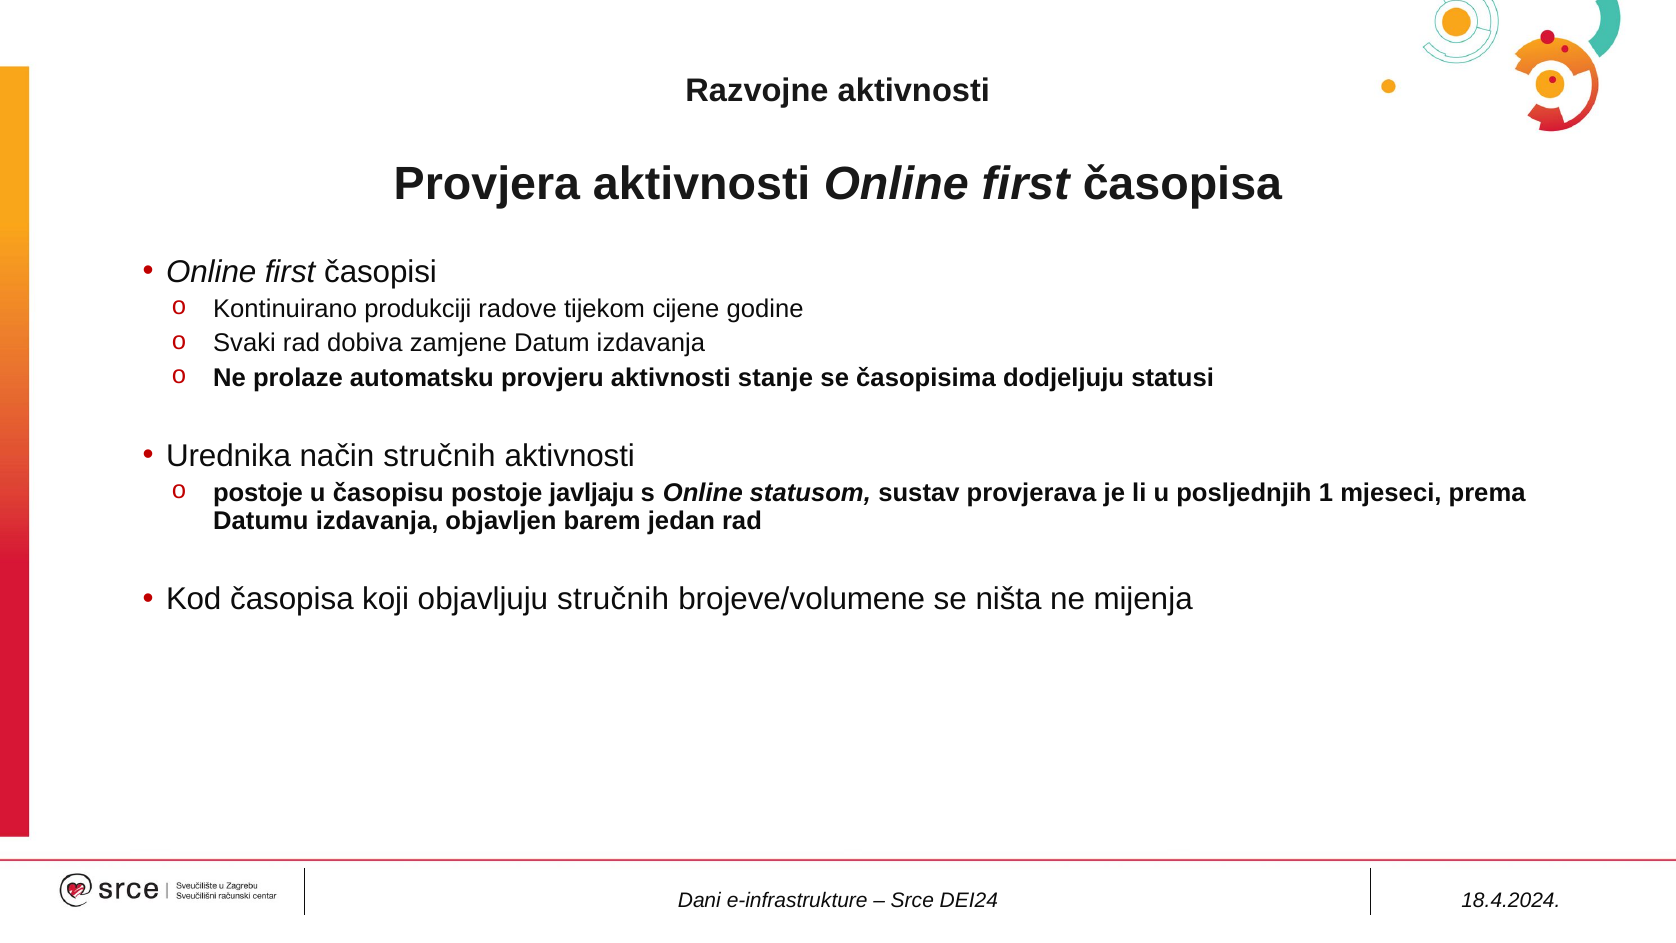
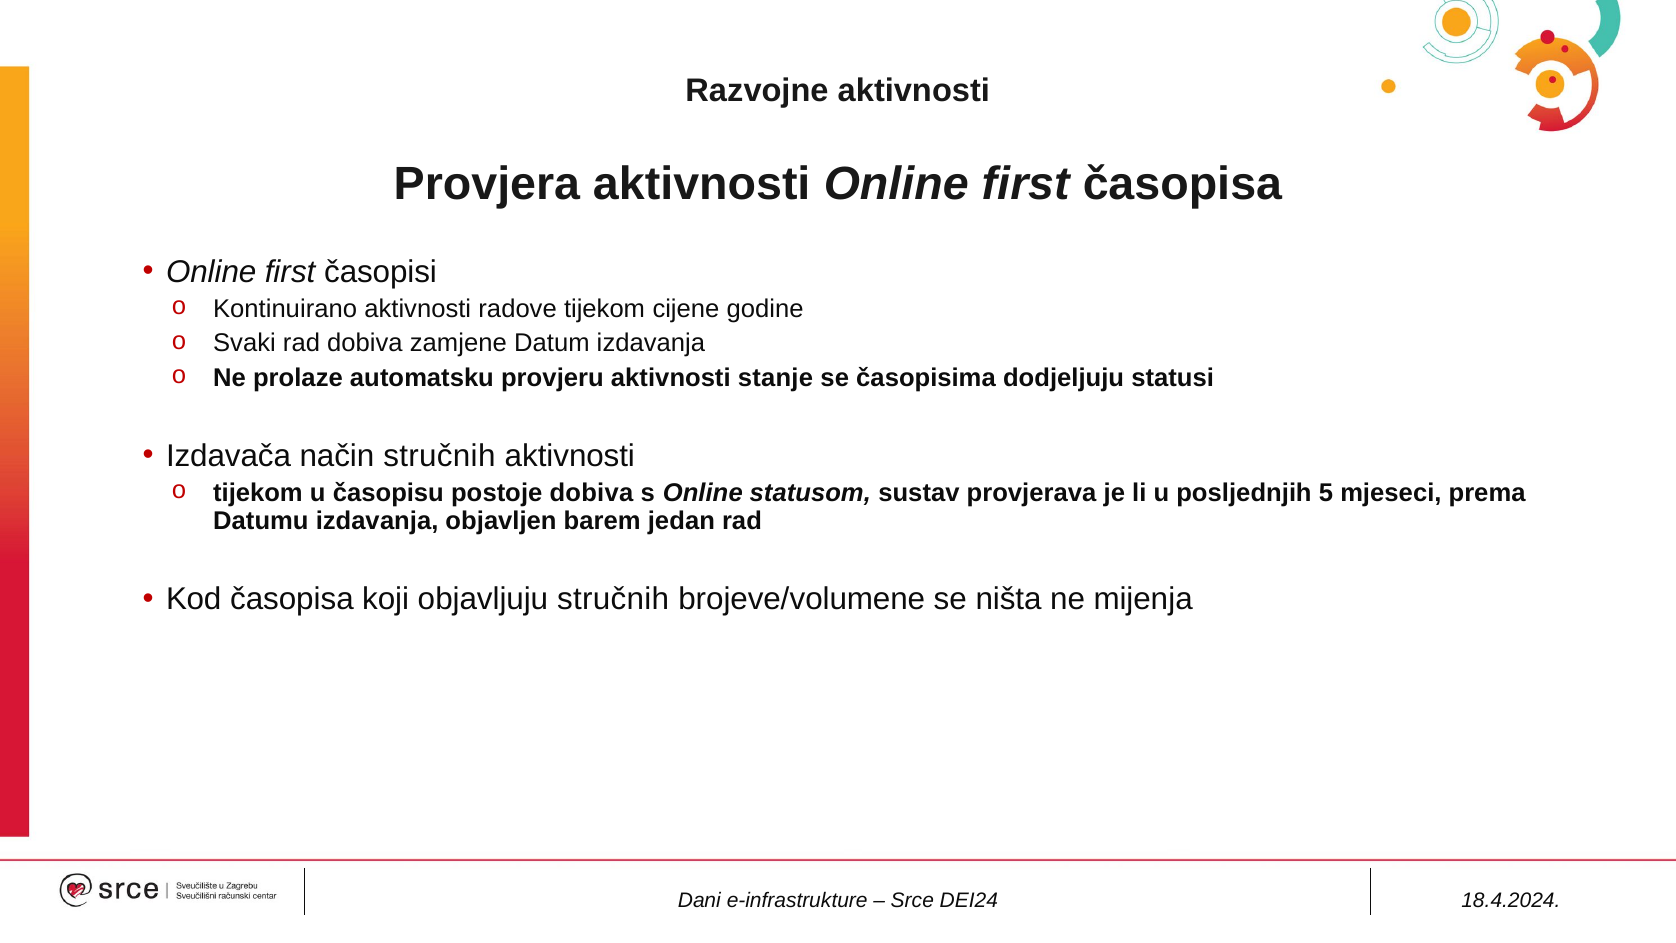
Kontinuirano produkciji: produkciji -> aktivnosti
Urednika: Urednika -> Izdavača
postoje at (258, 493): postoje -> tijekom
postoje javljaju: javljaju -> dobiva
1: 1 -> 5
